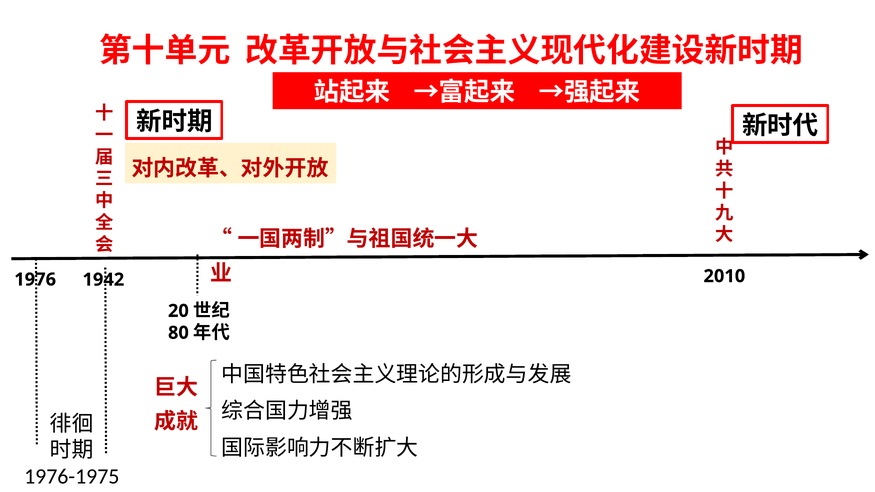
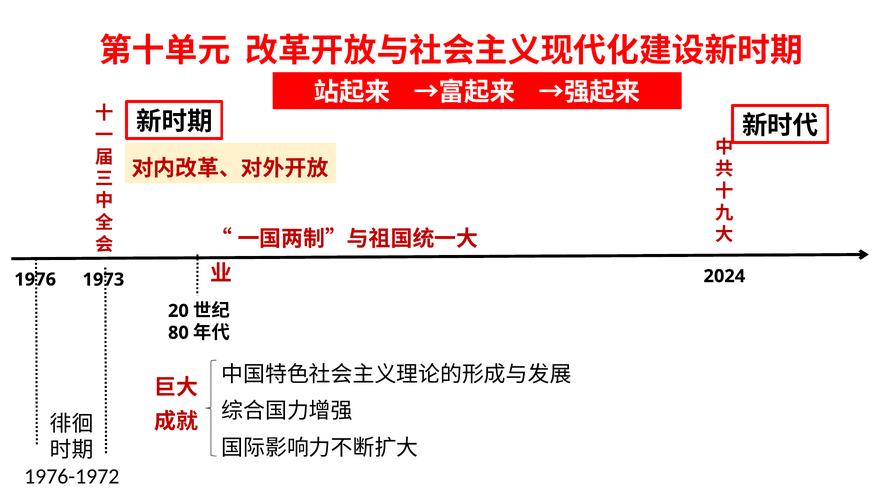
2010: 2010 -> 2024
1942: 1942 -> 1973
1976-1975: 1976-1975 -> 1976-1972
